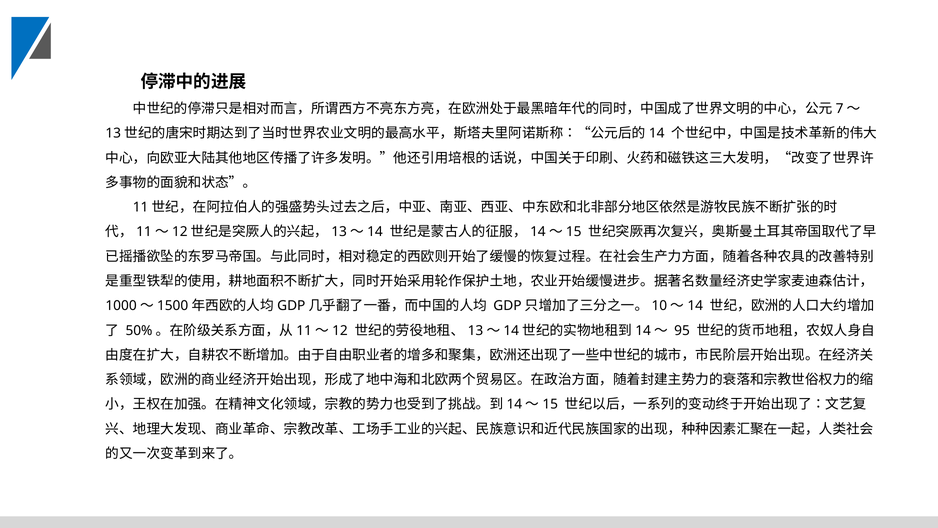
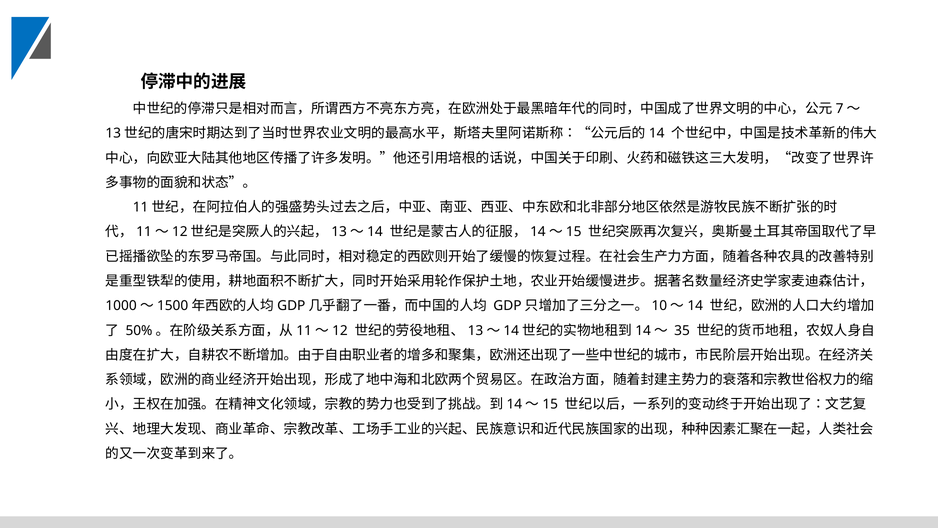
95: 95 -> 35
